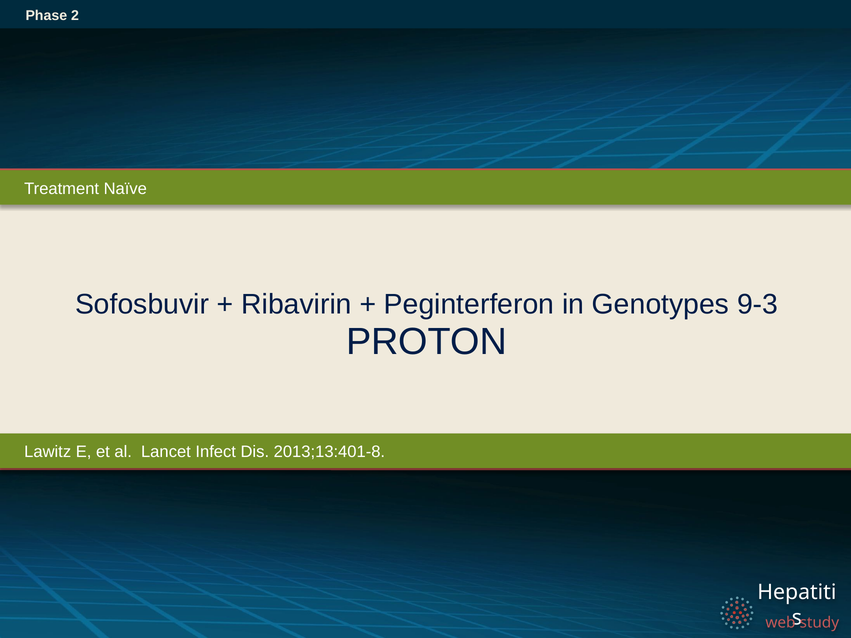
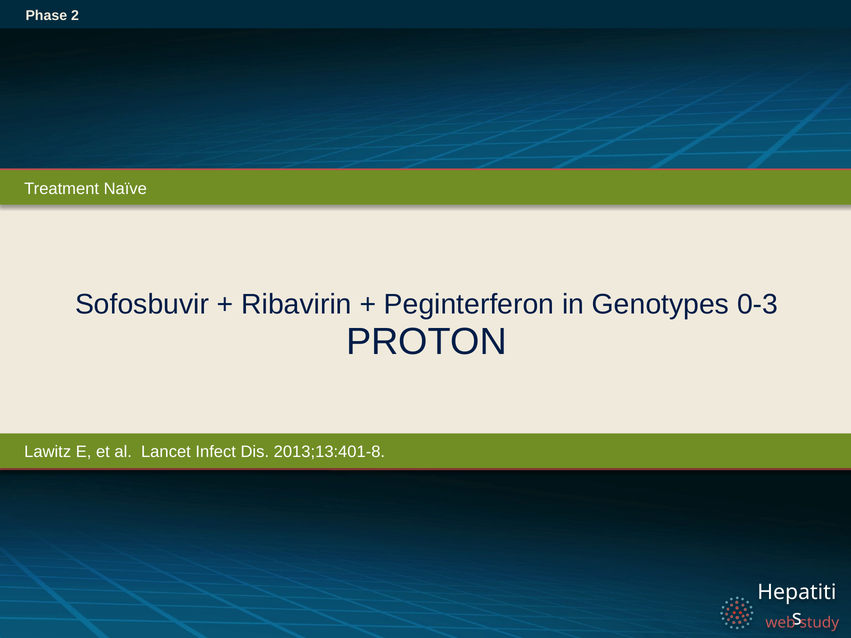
9-3: 9-3 -> 0-3
